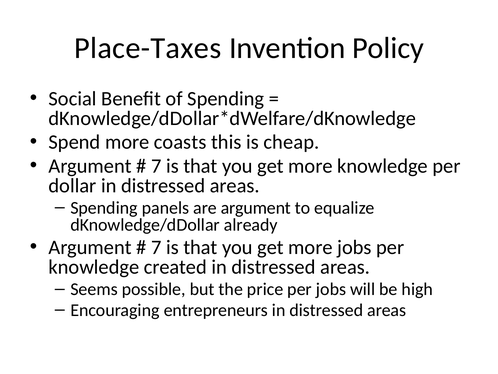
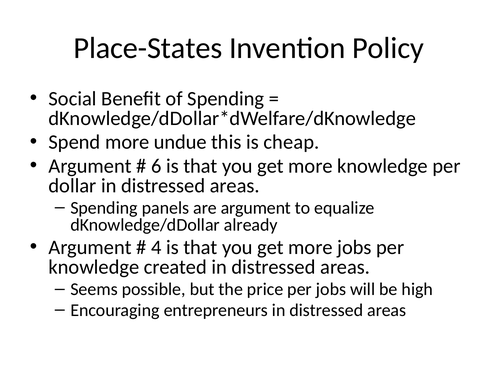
Place-Taxes: Place-Taxes -> Place-States
coasts: coasts -> undue
7 at (156, 166): 7 -> 6
7 at (156, 247): 7 -> 4
